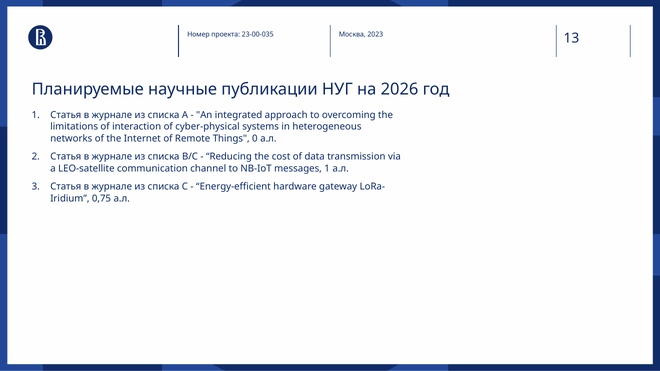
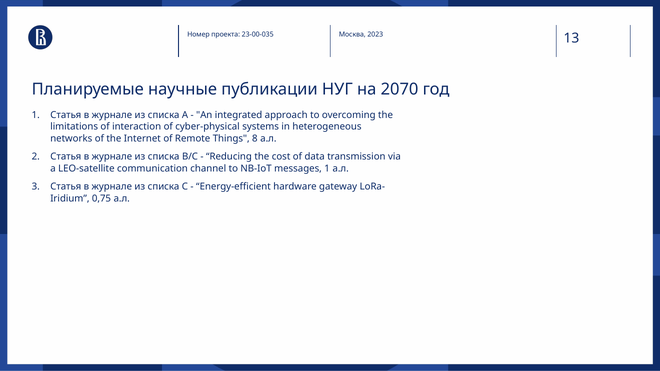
2026: 2026 -> 2070
0: 0 -> 8
